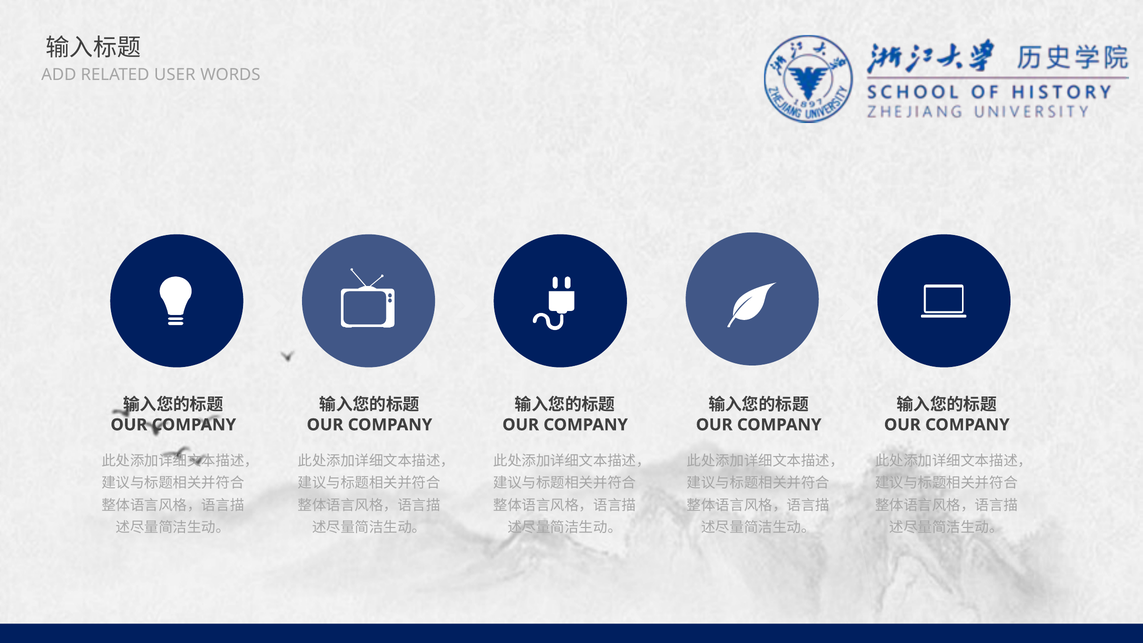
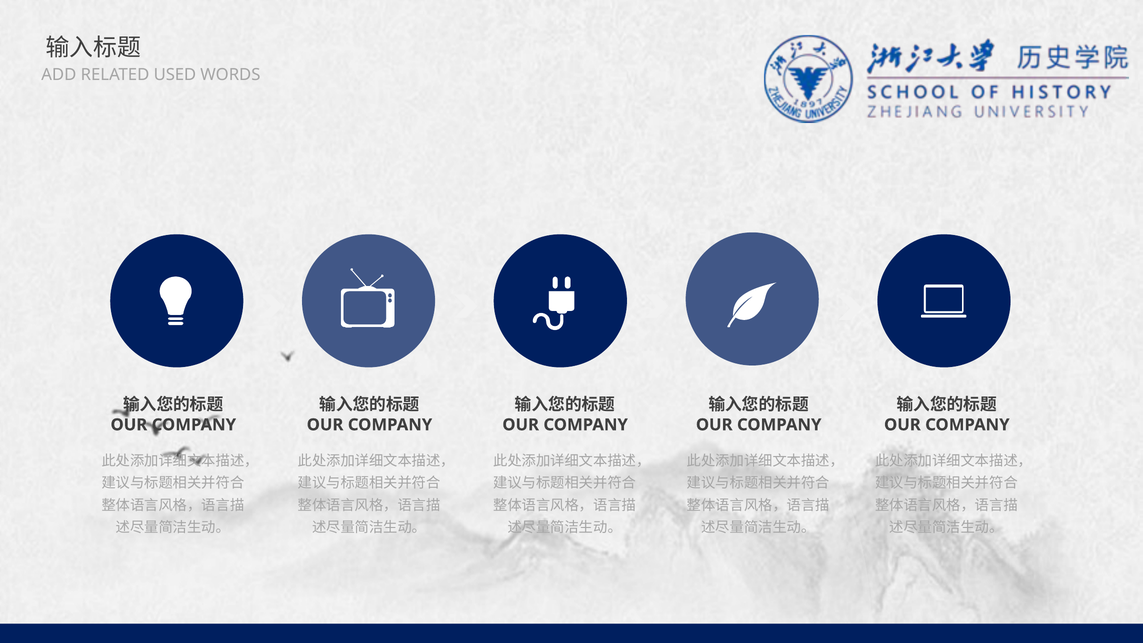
USER: USER -> USED
